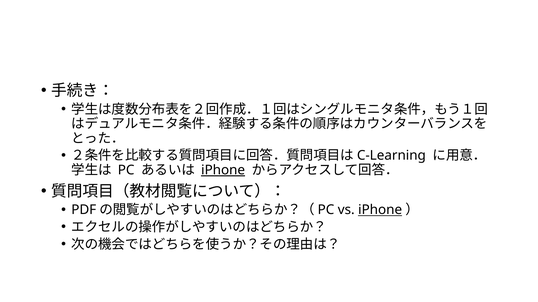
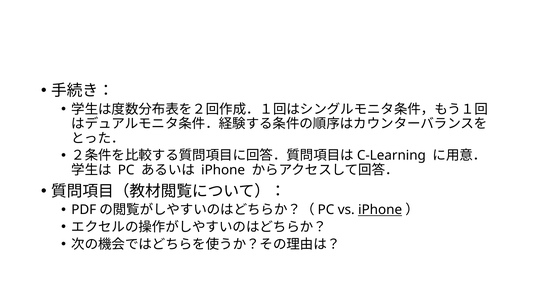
iPhone at (223, 170) underline: present -> none
